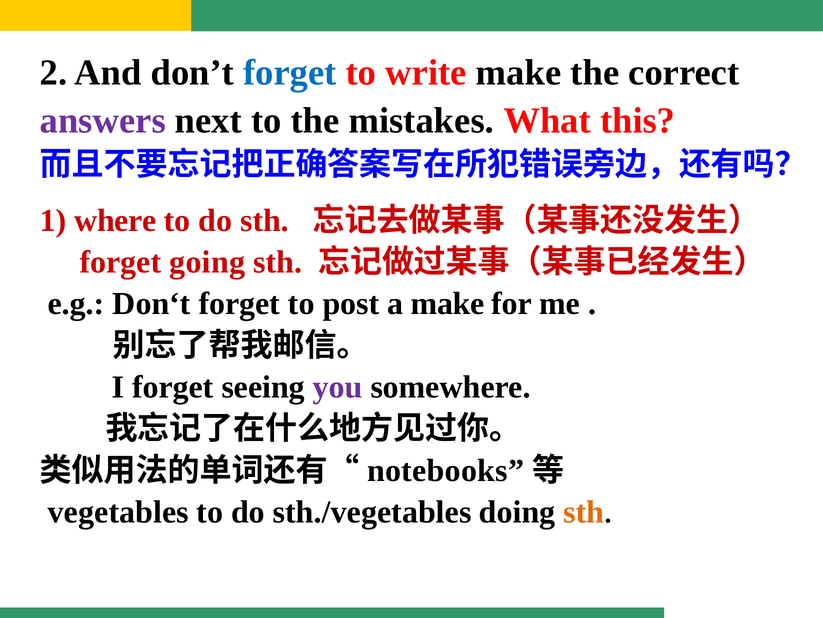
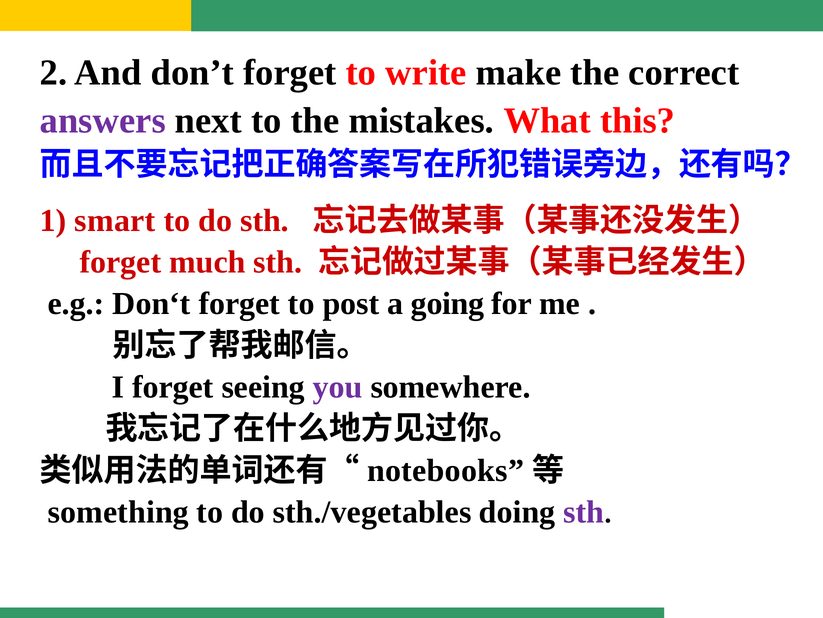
forget at (290, 73) colour: blue -> black
where: where -> smart
going: going -> much
a make: make -> going
vegetables: vegetables -> something
sth at (584, 512) colour: orange -> purple
